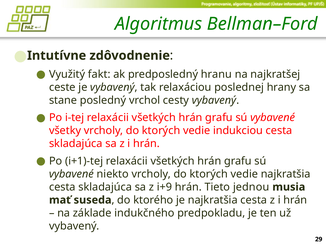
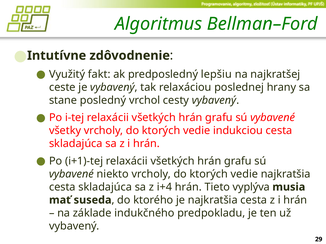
hranu: hranu -> lepšiu
i+9: i+9 -> i+4
jednou: jednou -> vyplýva
